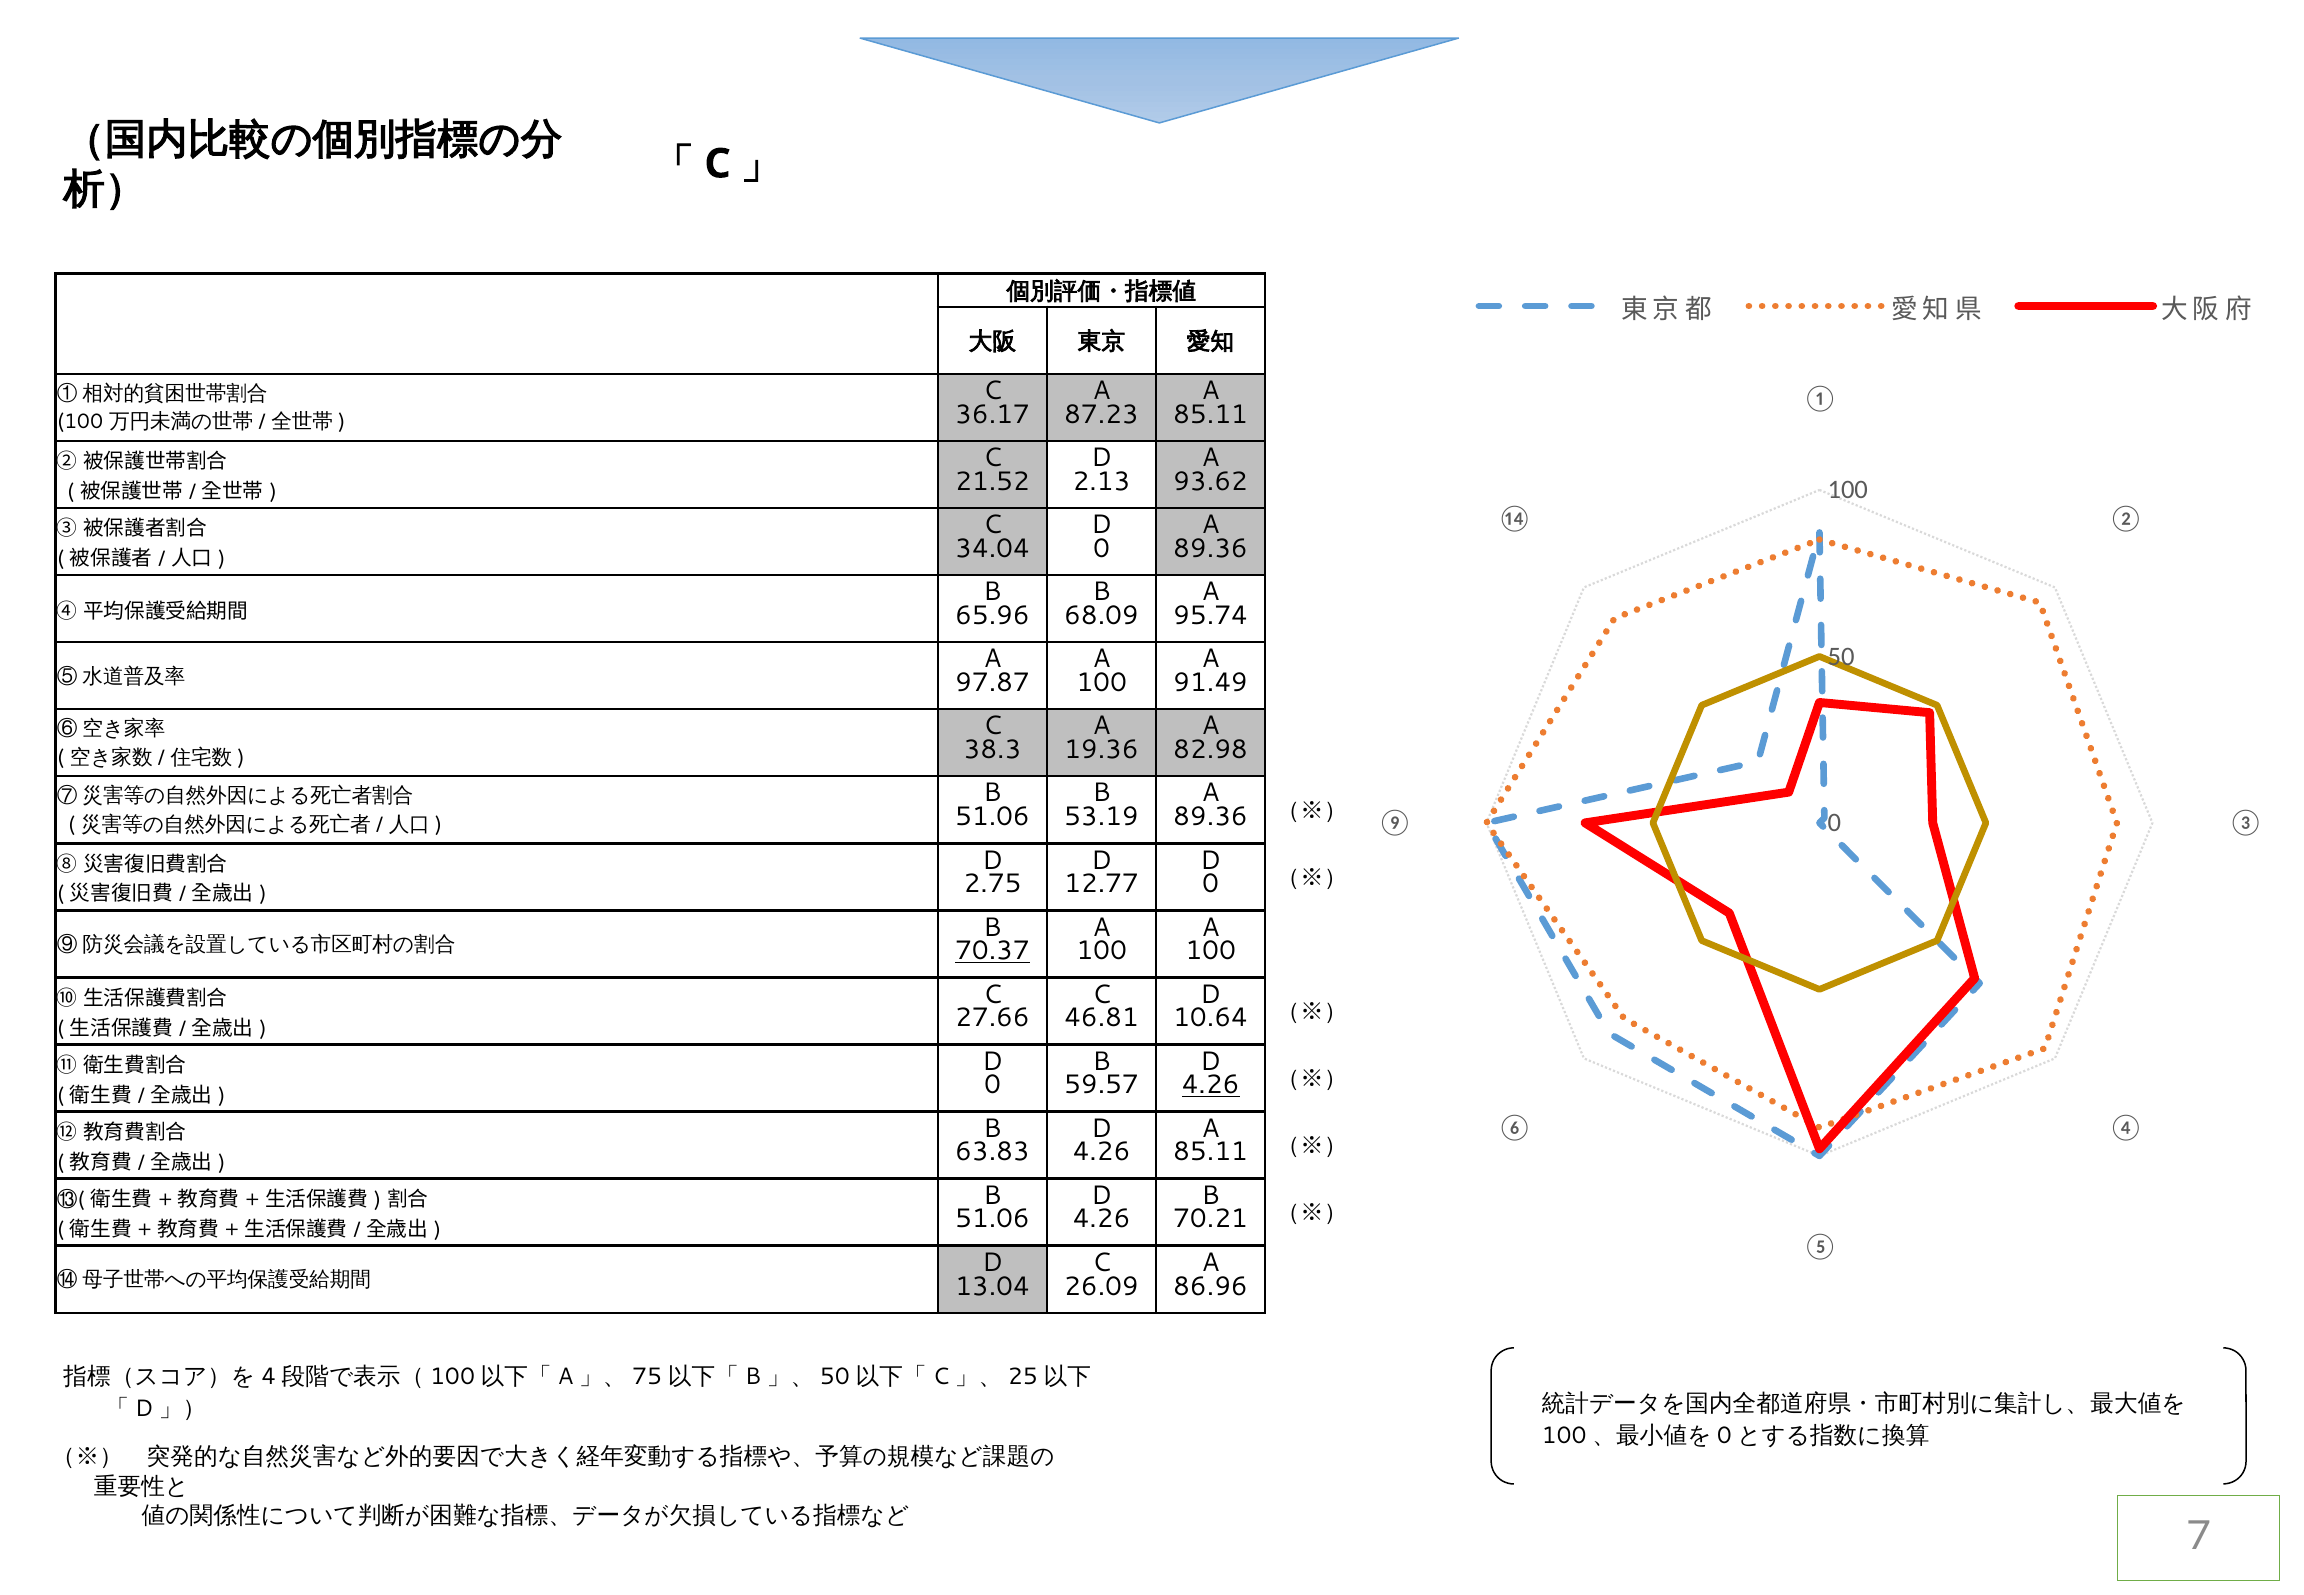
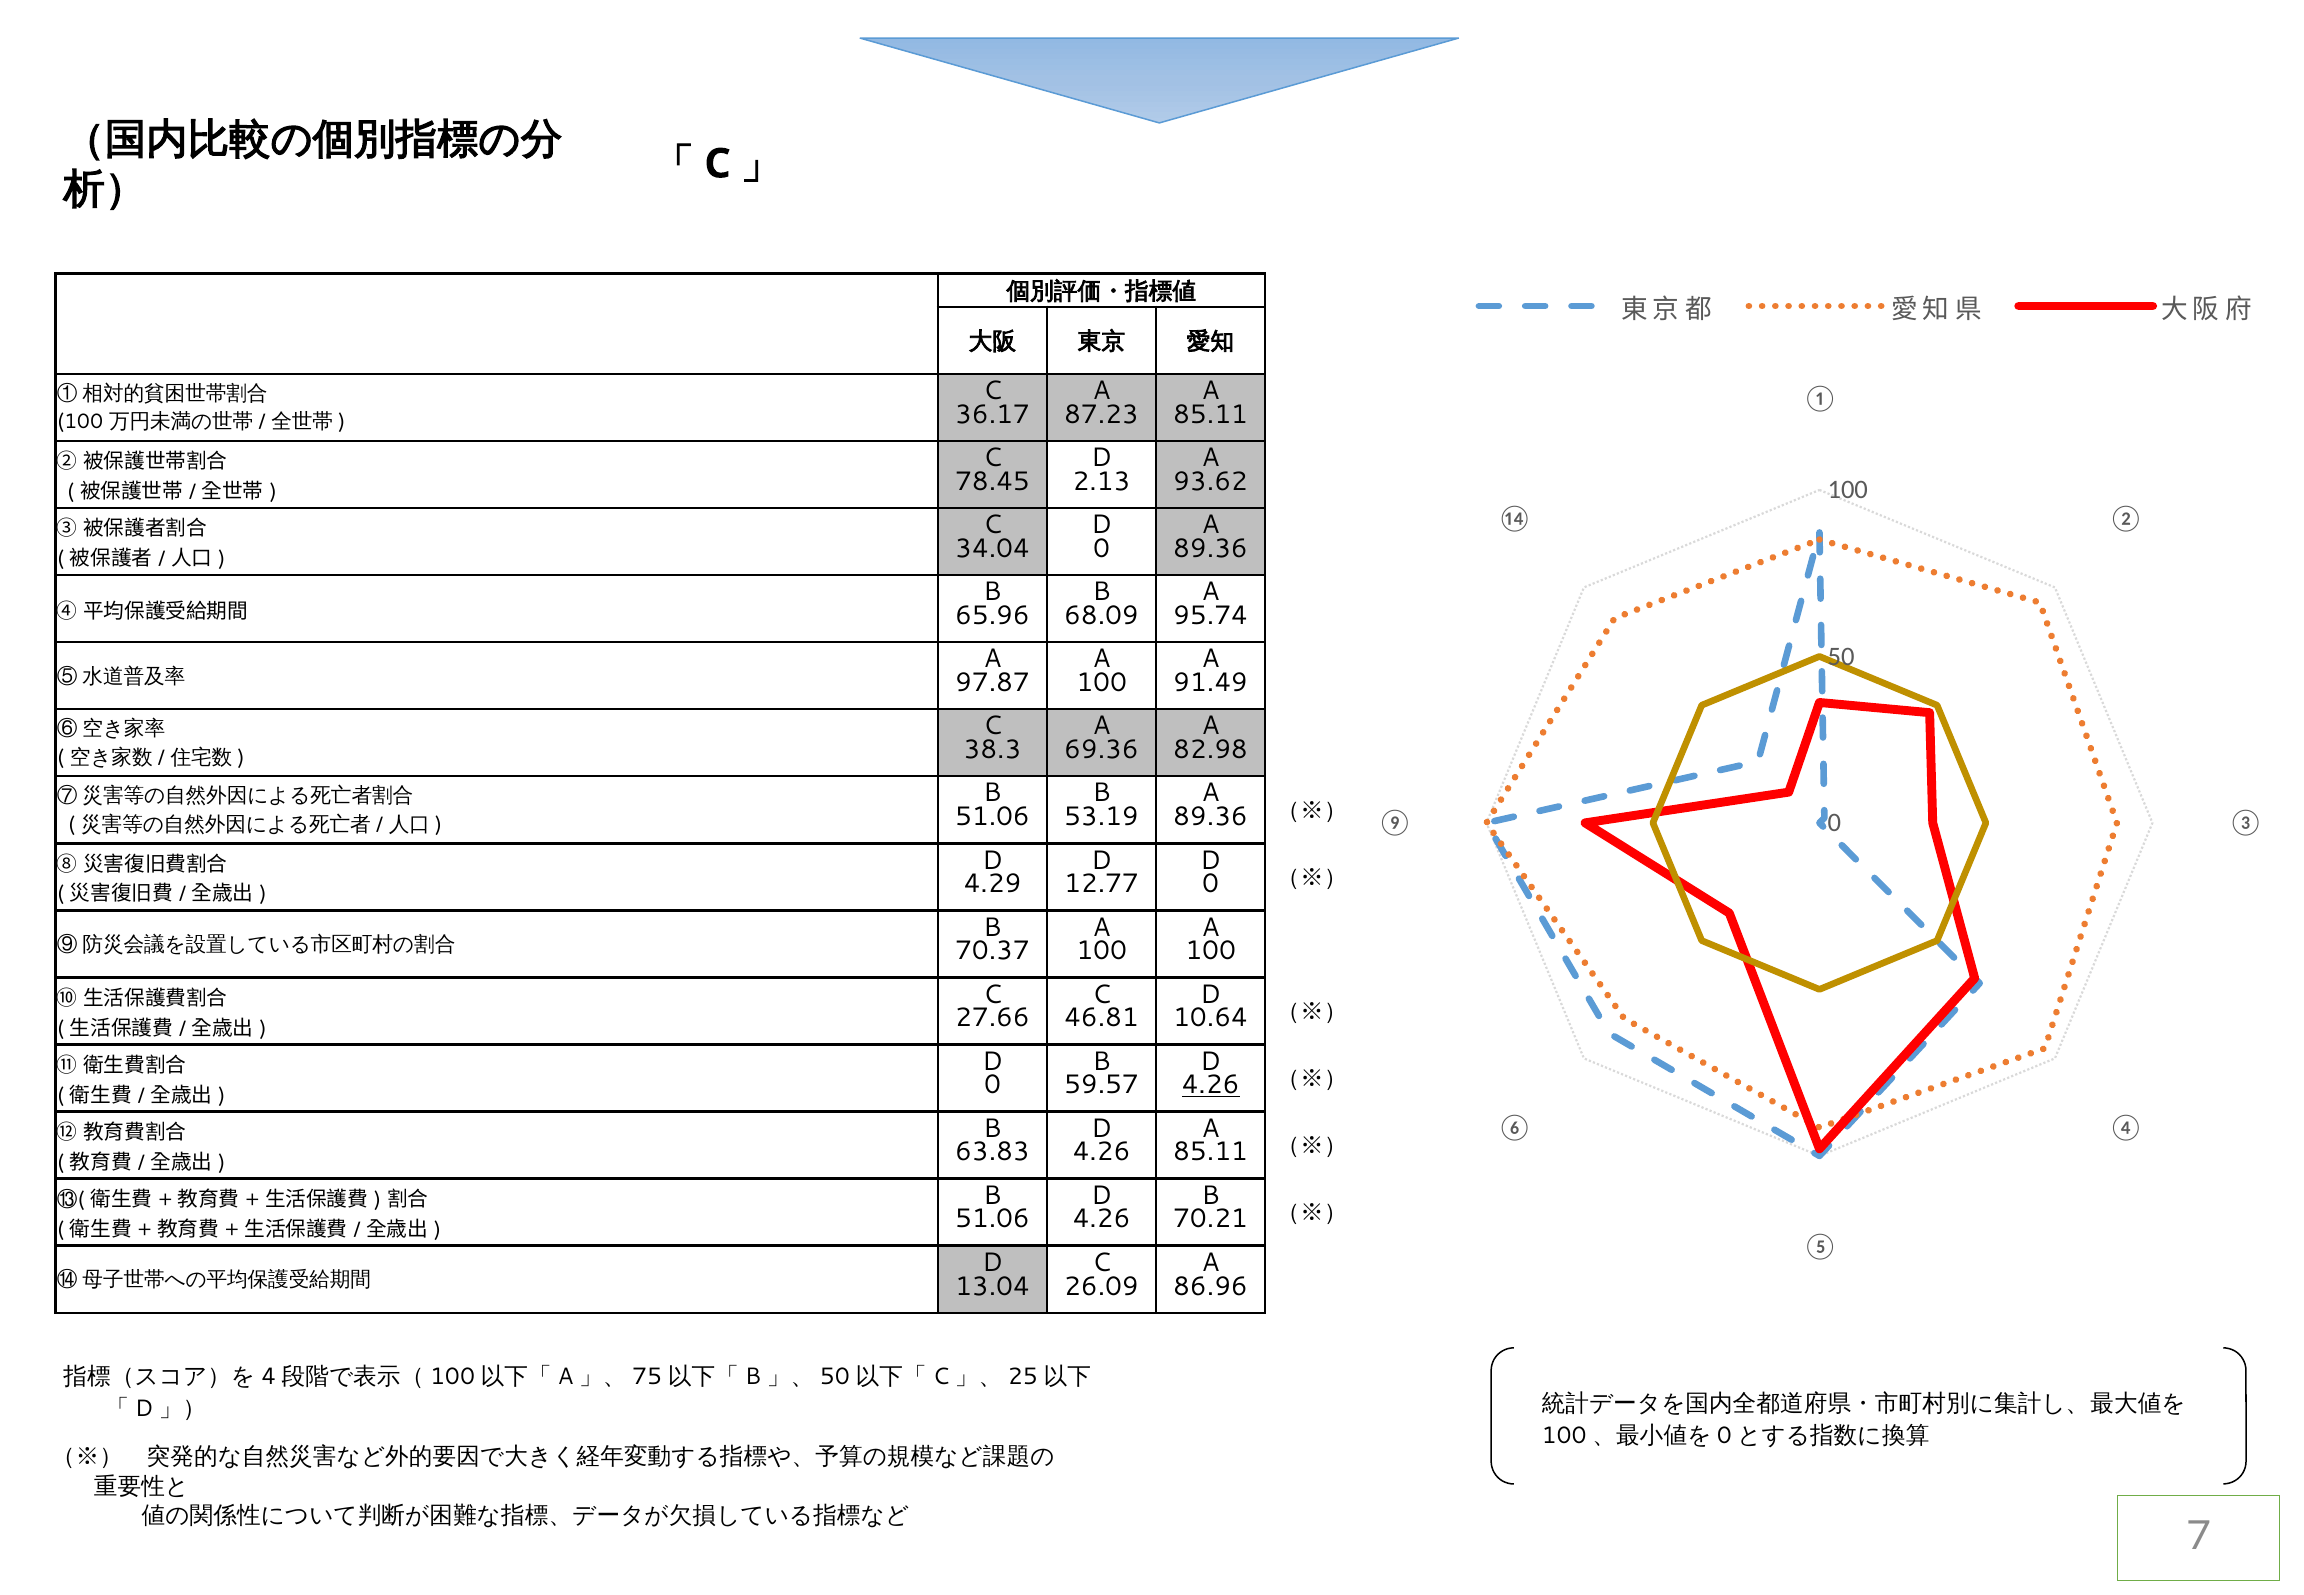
21.52: 21.52 -> 78.45
19.36: 19.36 -> 69.36
2.75: 2.75 -> 4.29
70.37 underline: present -> none
